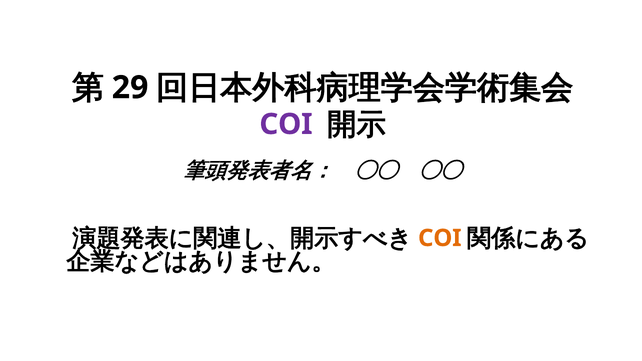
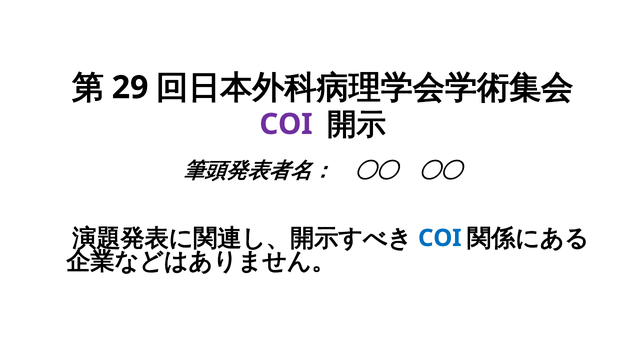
COI at (440, 238) colour: orange -> blue
